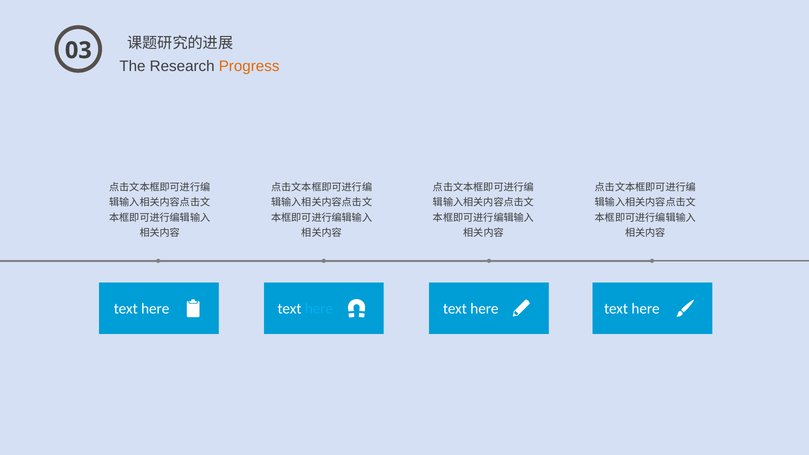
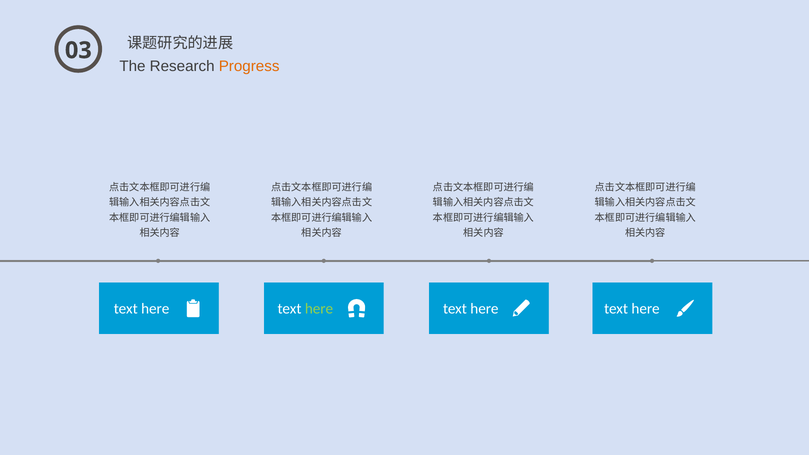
here at (319, 309) colour: light blue -> light green
